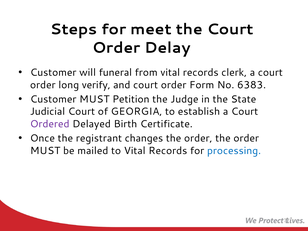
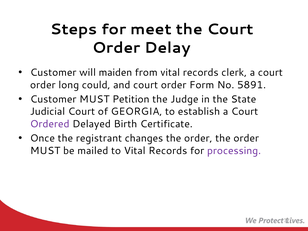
funeral: funeral -> maiden
verify: verify -> could
6383: 6383 -> 5891
processing colour: blue -> purple
